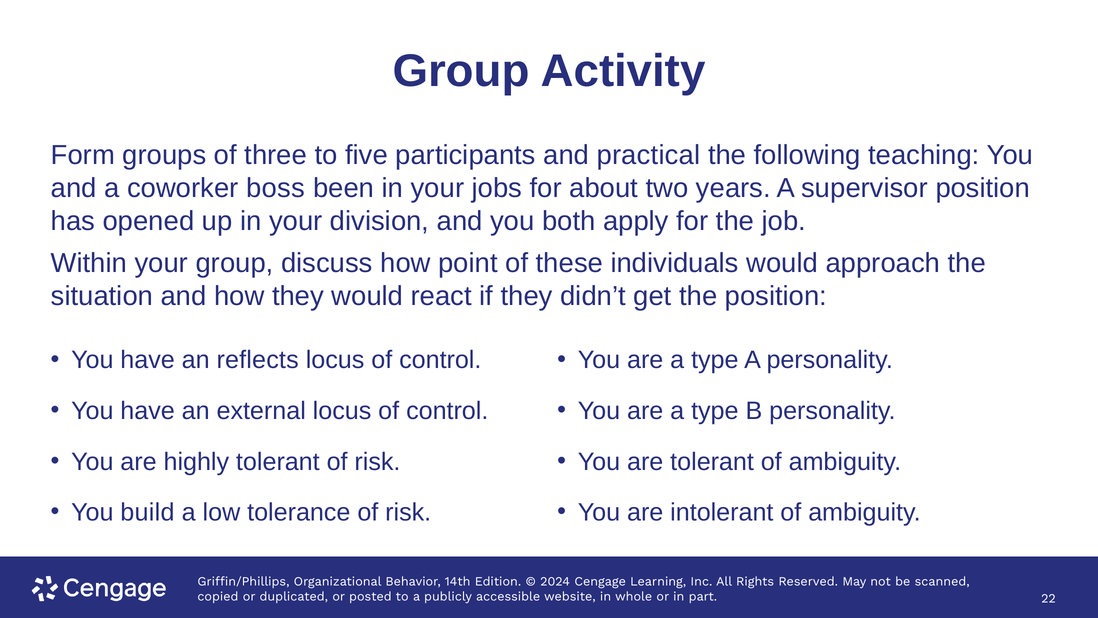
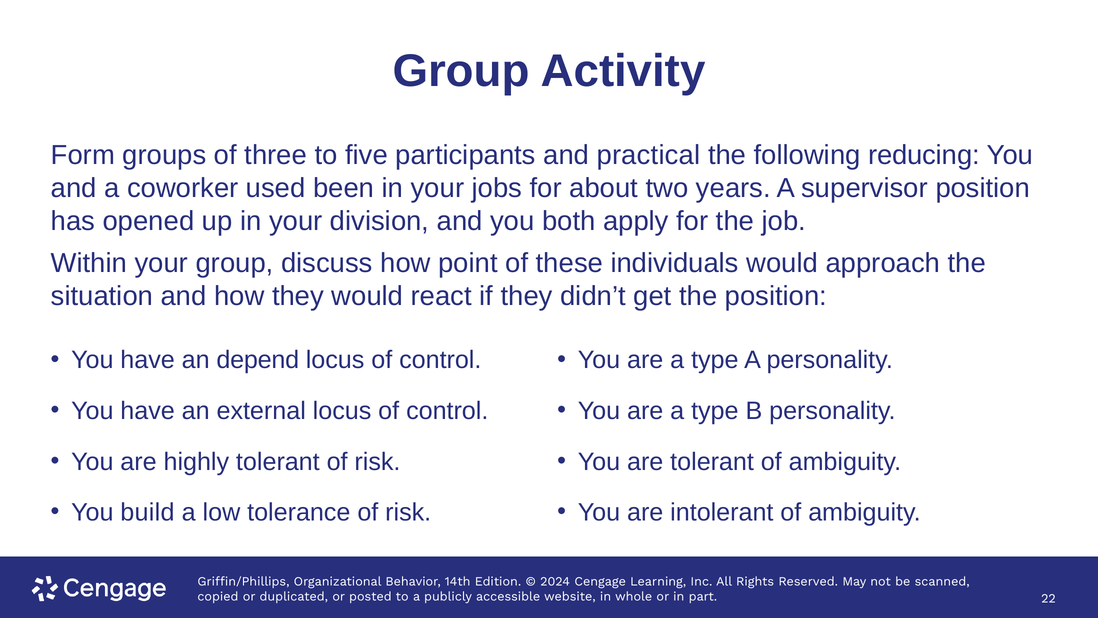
teaching: teaching -> reducing
boss: boss -> used
reflects: reflects -> depend
